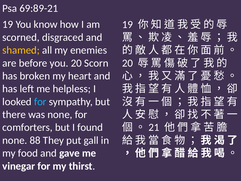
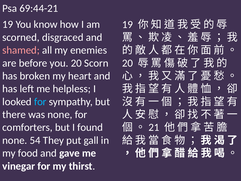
69:89-21: 69:89-21 -> 69:44-21
shamed colour: yellow -> pink
88: 88 -> 54
